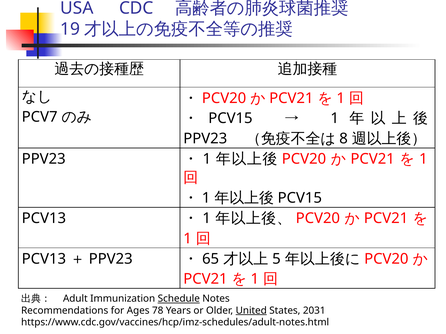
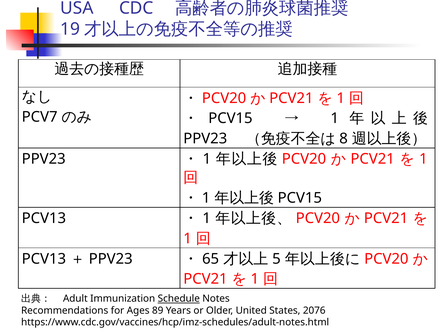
78: 78 -> 89
United underline: present -> none
2031: 2031 -> 2076
